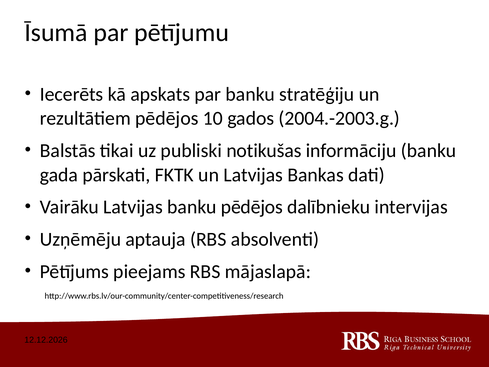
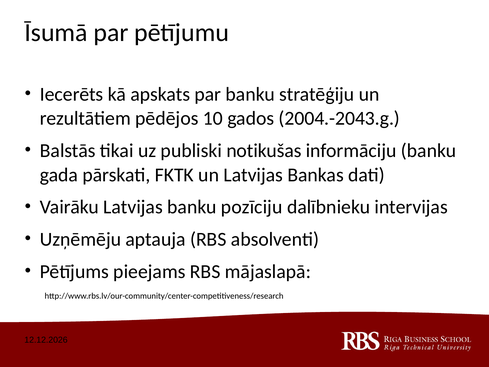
2004.-2003.g: 2004.-2003.g -> 2004.-2043.g
banku pēdējos: pēdējos -> pozīciju
